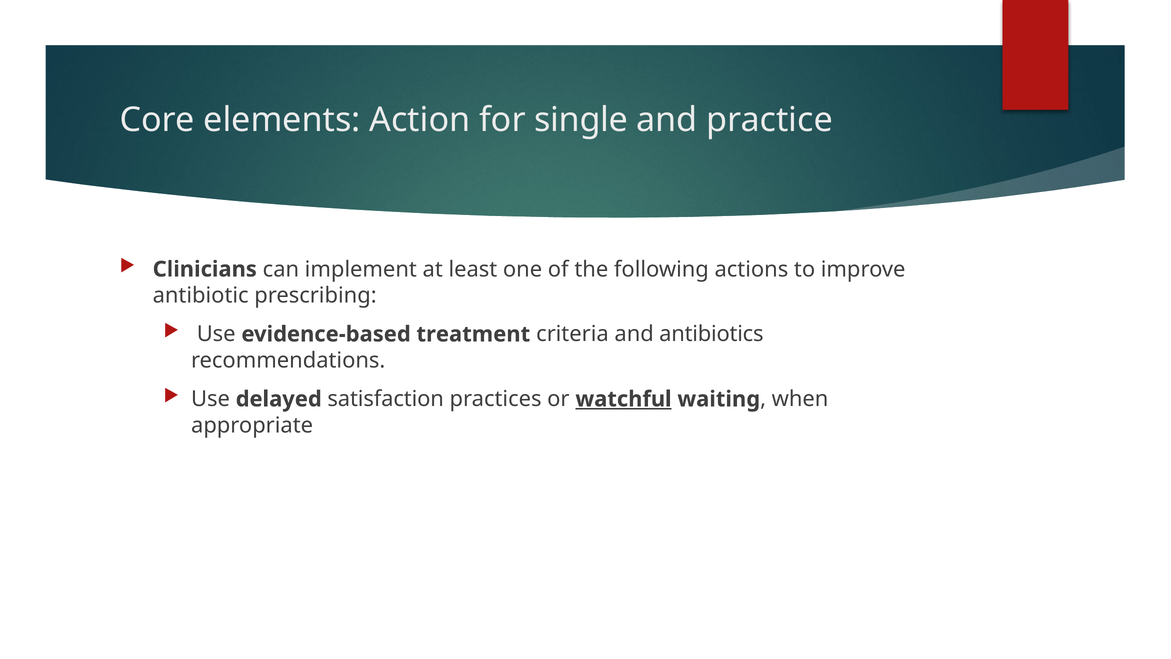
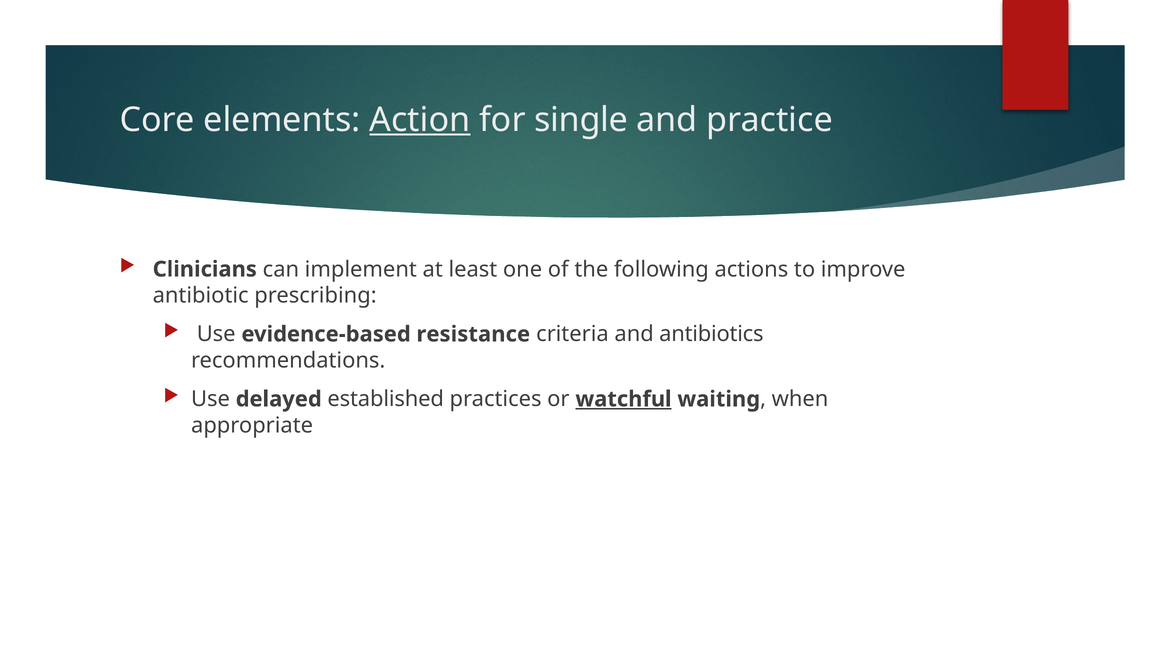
Action underline: none -> present
treatment: treatment -> resistance
satisfaction: satisfaction -> established
